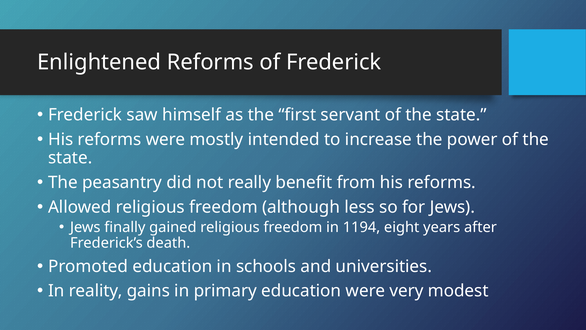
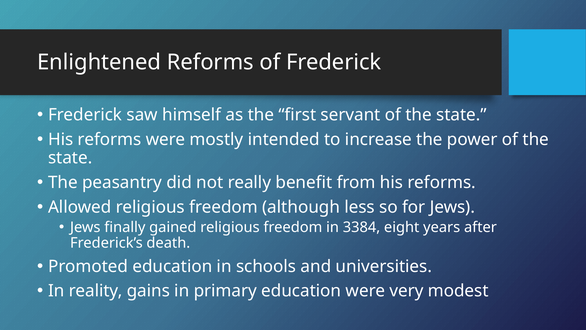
1194: 1194 -> 3384
